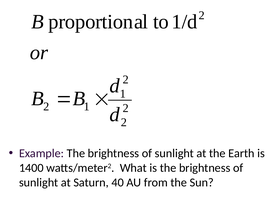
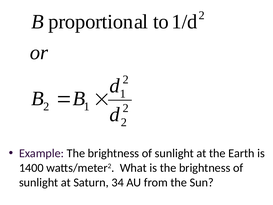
40: 40 -> 34
